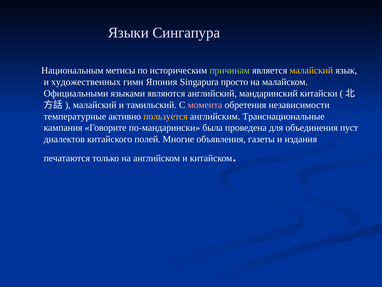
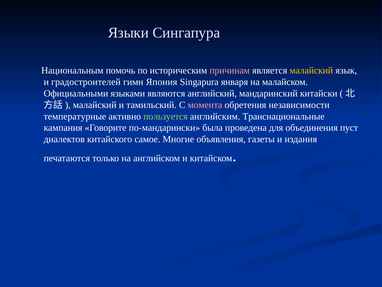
метисы: метисы -> помочь
причинам colour: light green -> pink
художественных: художественных -> градостроителей
просто: просто -> января
пользуется colour: yellow -> light green
полей: полей -> самое
